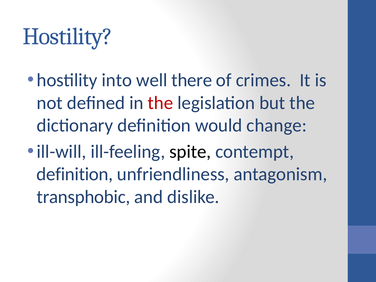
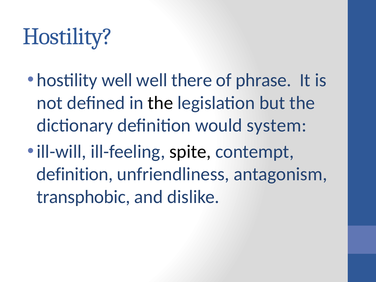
hostility into: into -> well
crimes: crimes -> phrase
the at (160, 103) colour: red -> black
change: change -> system
